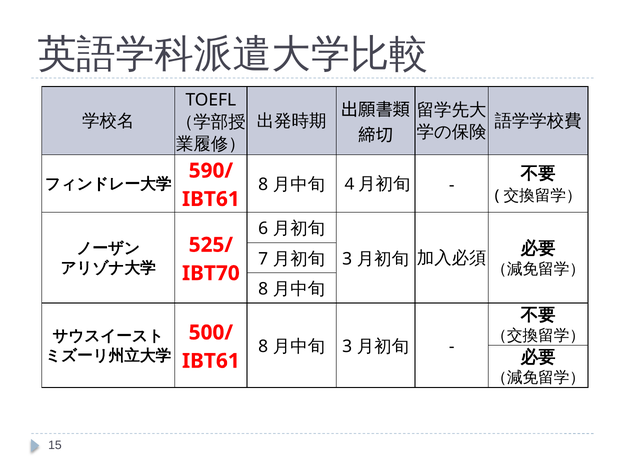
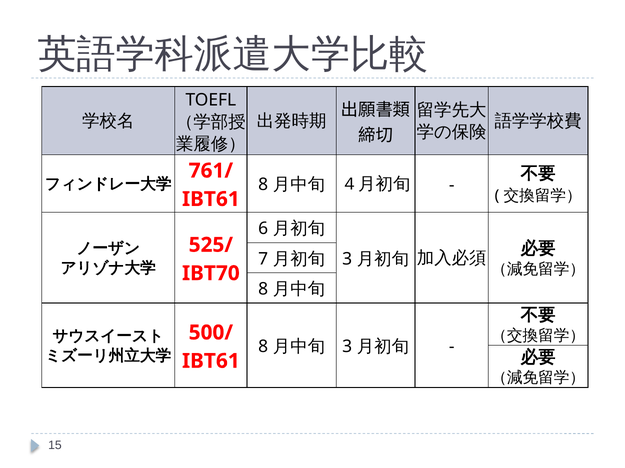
590/: 590/ -> 761/
